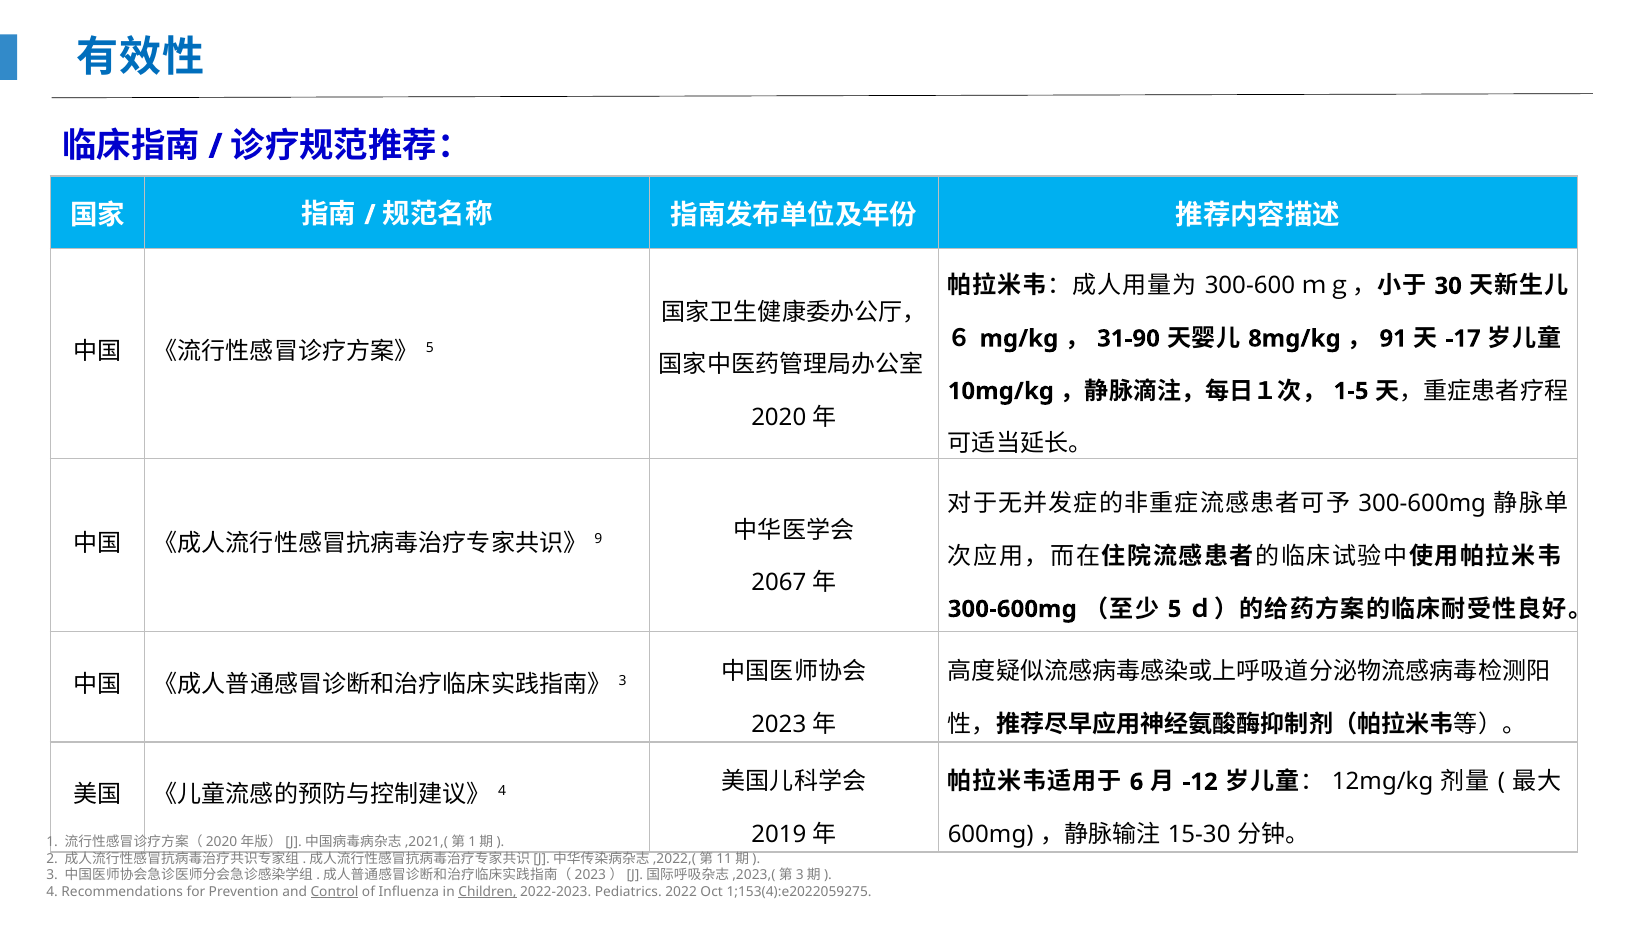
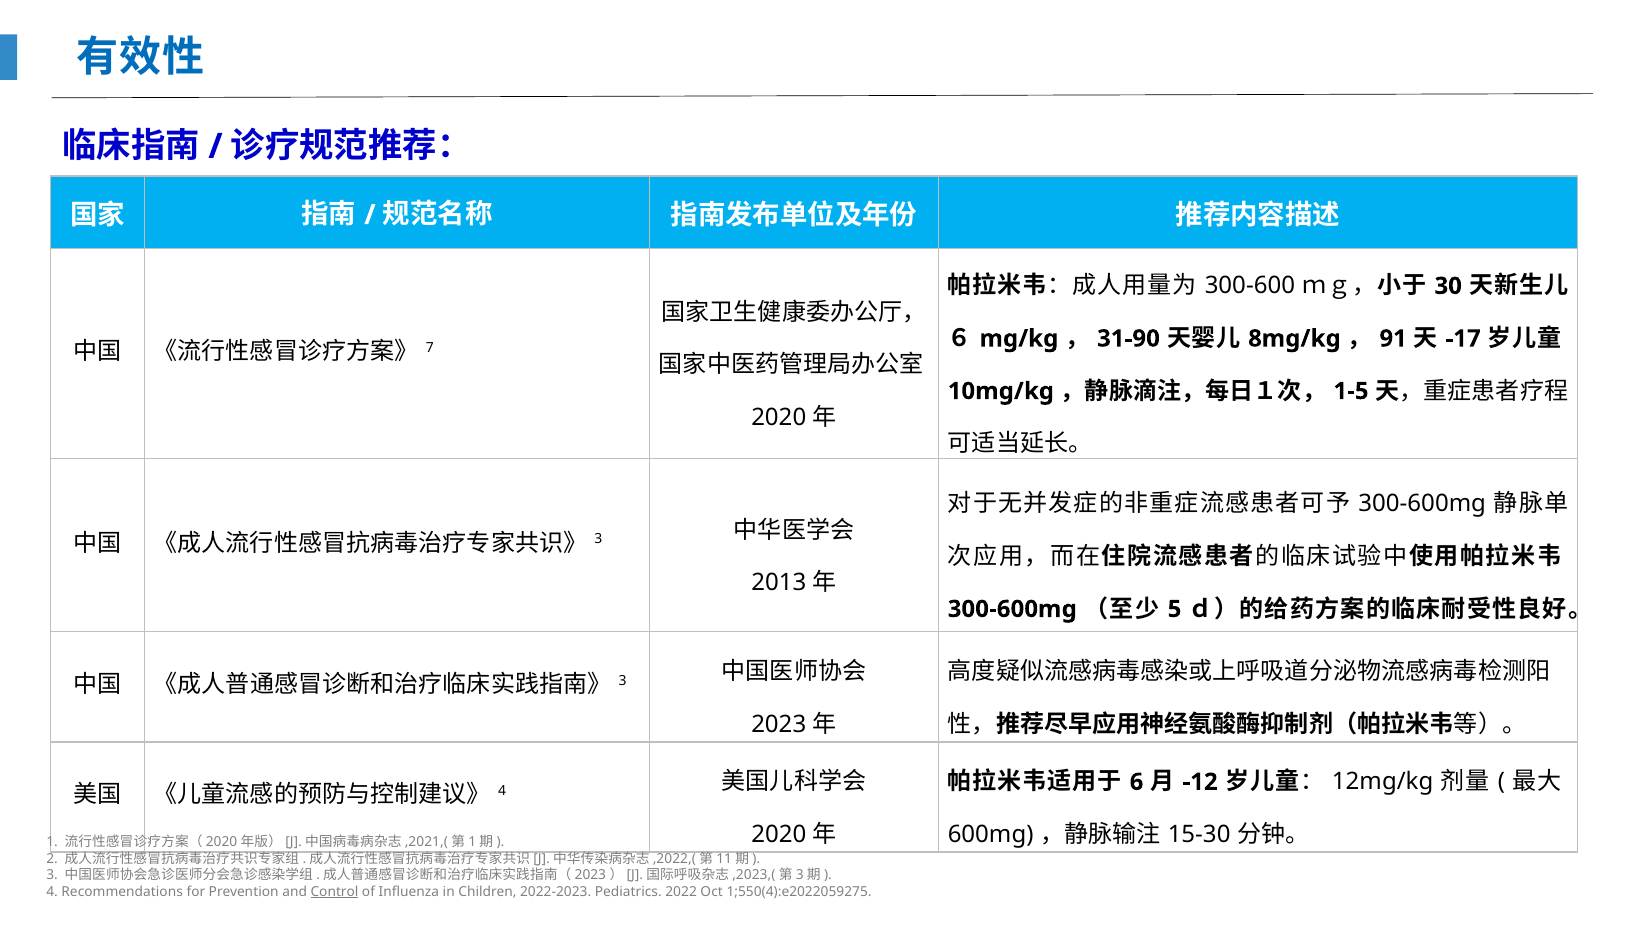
5 at (430, 348): 5 -> 7
9 at (598, 539): 9 -> 3
2067: 2067 -> 2013
2019 at (779, 834): 2019 -> 2020
Children underline: present -> none
1;153(4):e2022059275: 1;153(4):e2022059275 -> 1;550(4):e2022059275
